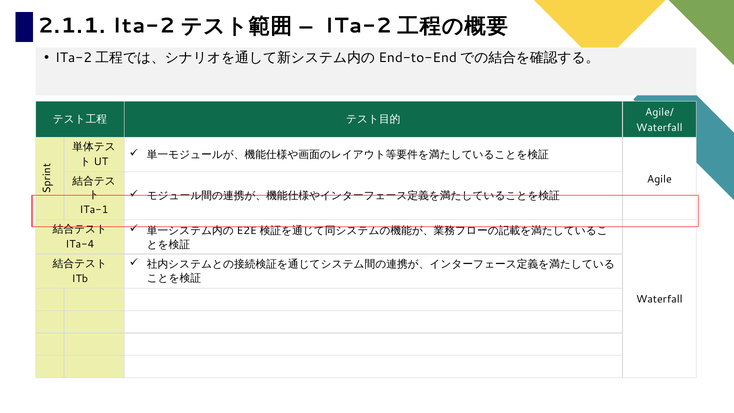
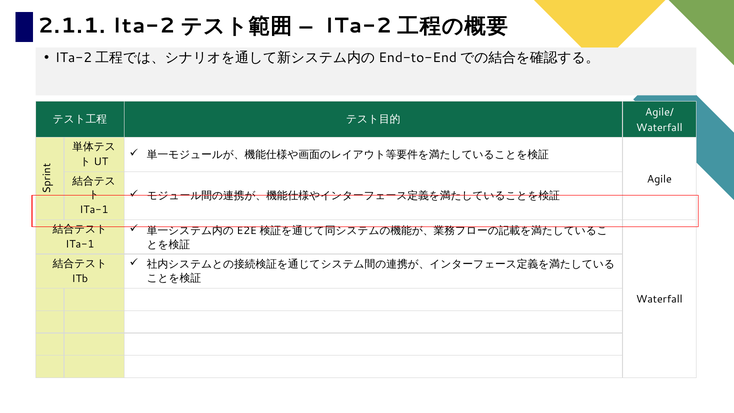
ITa-4 at (80, 244): ITa-4 -> ITa-1
